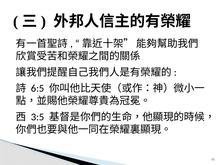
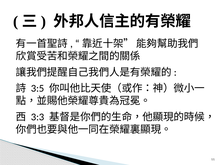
6:5: 6:5 -> 3:5
3:5: 3:5 -> 3:3
